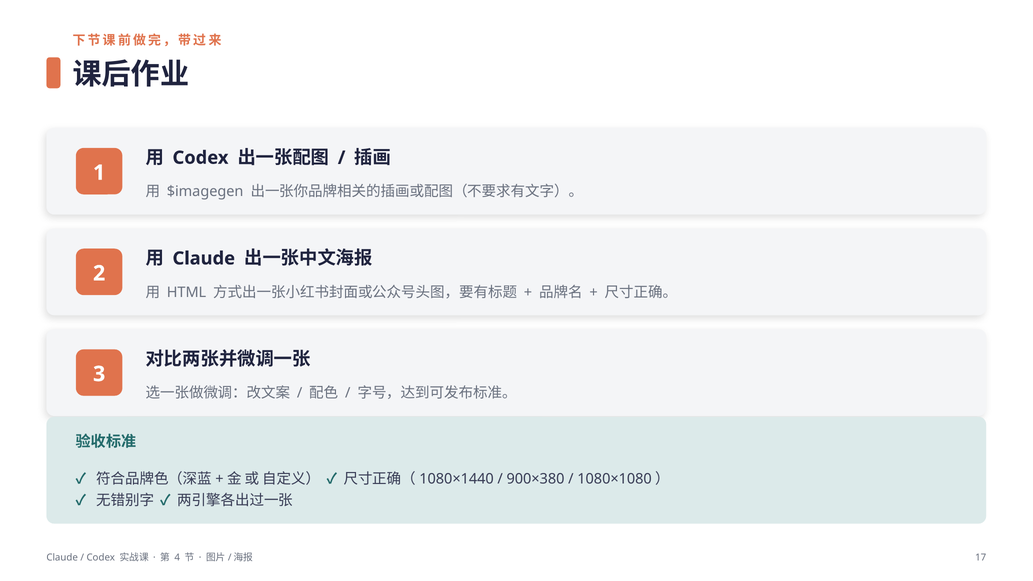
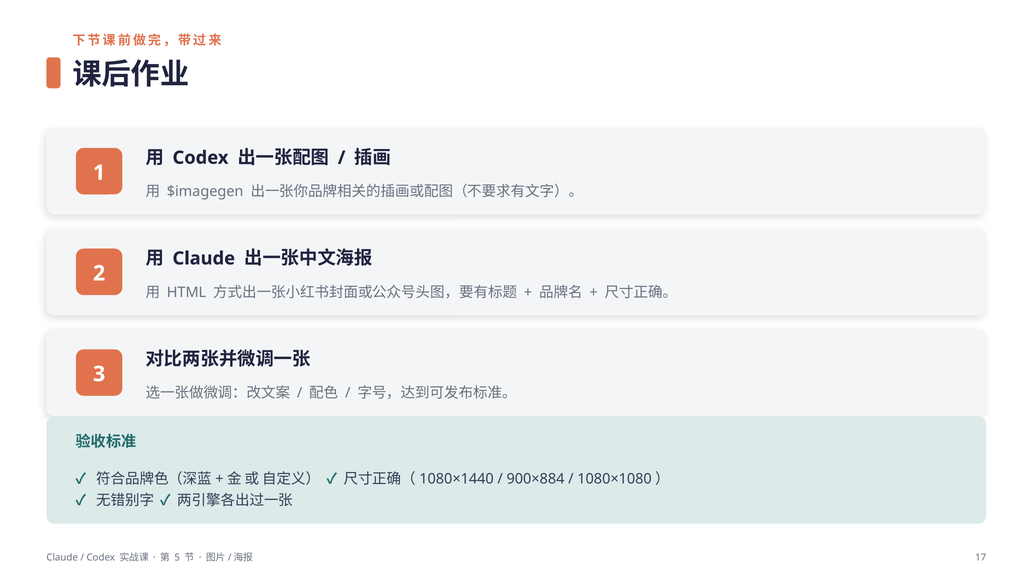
900×380: 900×380 -> 900×884
4: 4 -> 5
